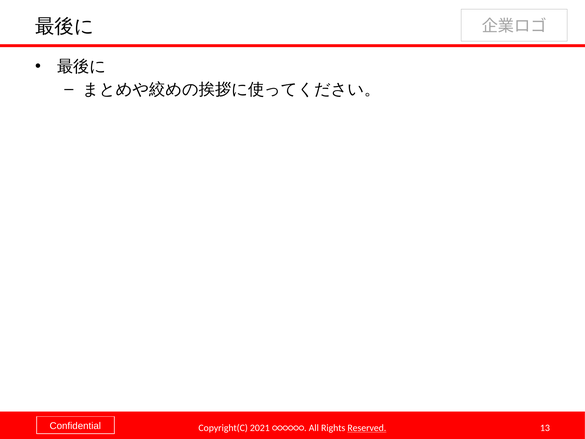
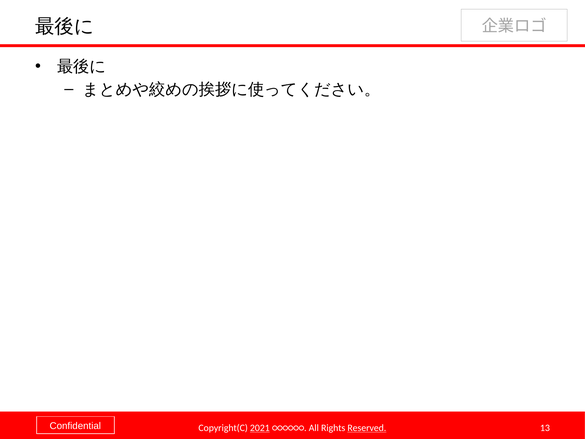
2021 underline: none -> present
